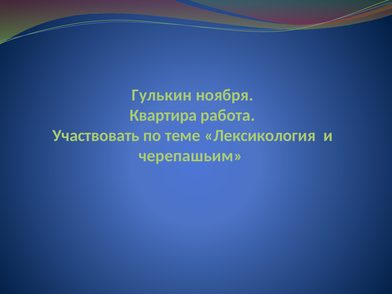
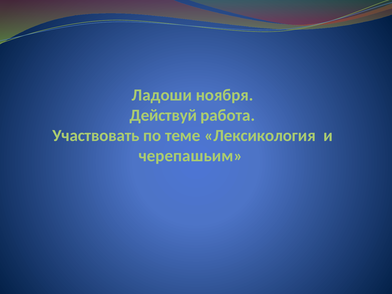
Гулькин: Гулькин -> Ладоши
Квартира: Квартира -> Действуй
